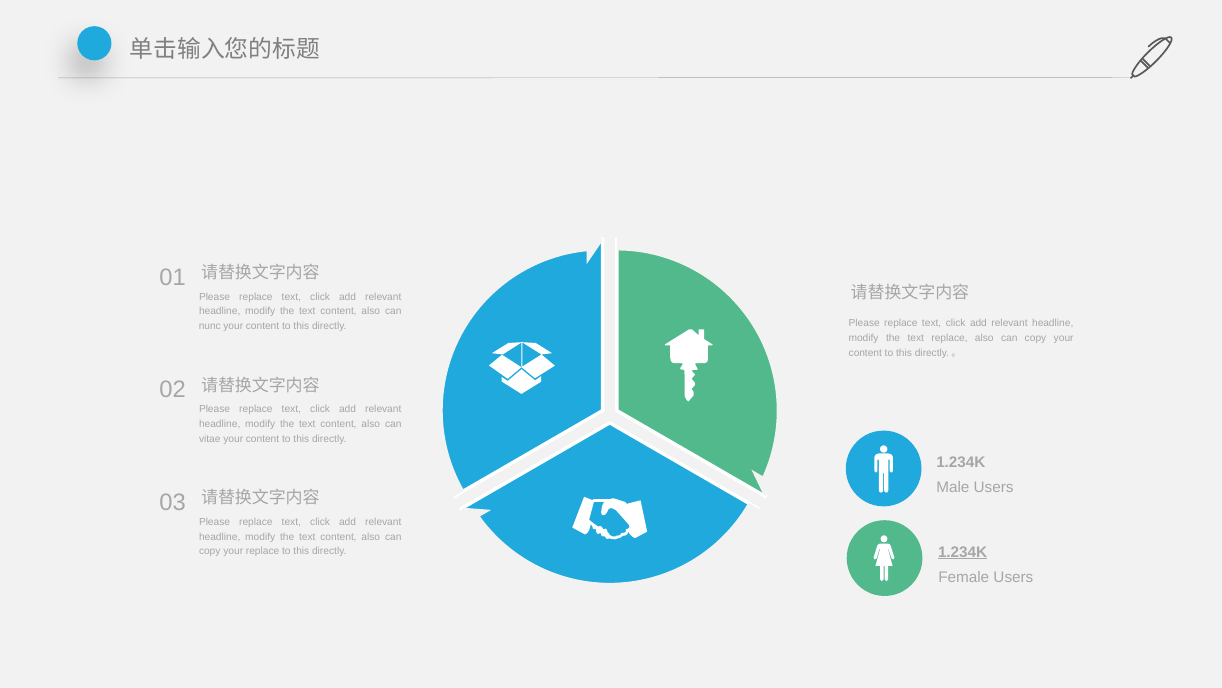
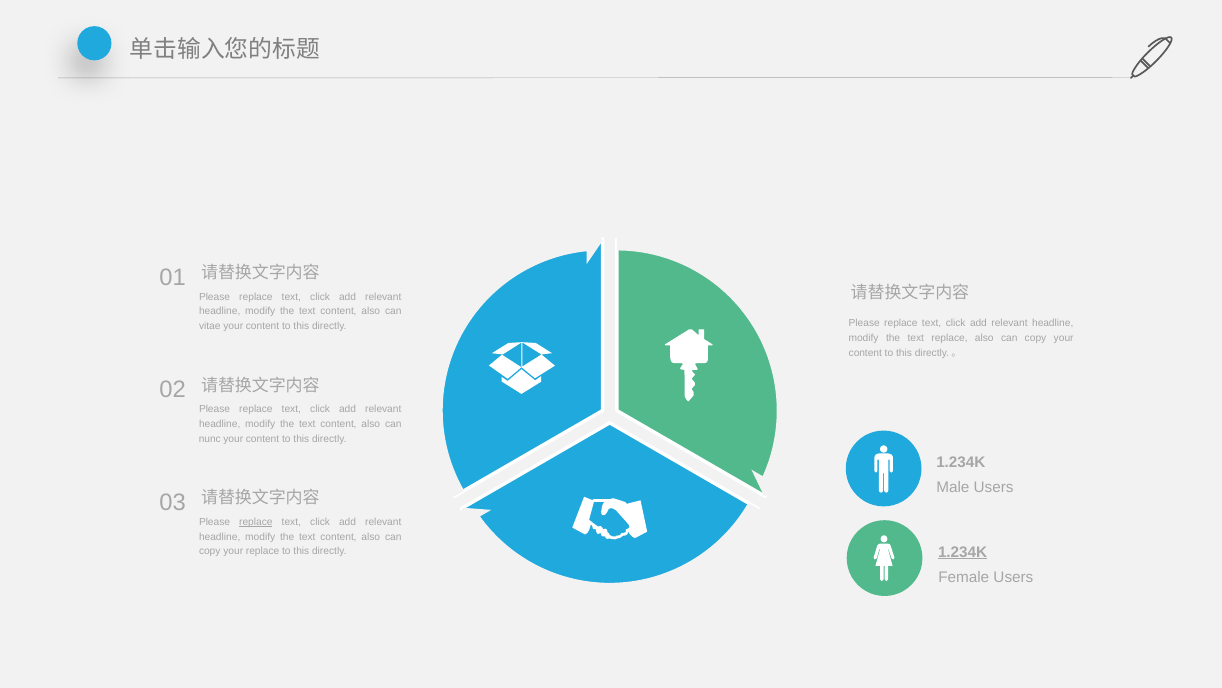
nunc: nunc -> vitae
vitae: vitae -> nunc
replace at (256, 522) underline: none -> present
